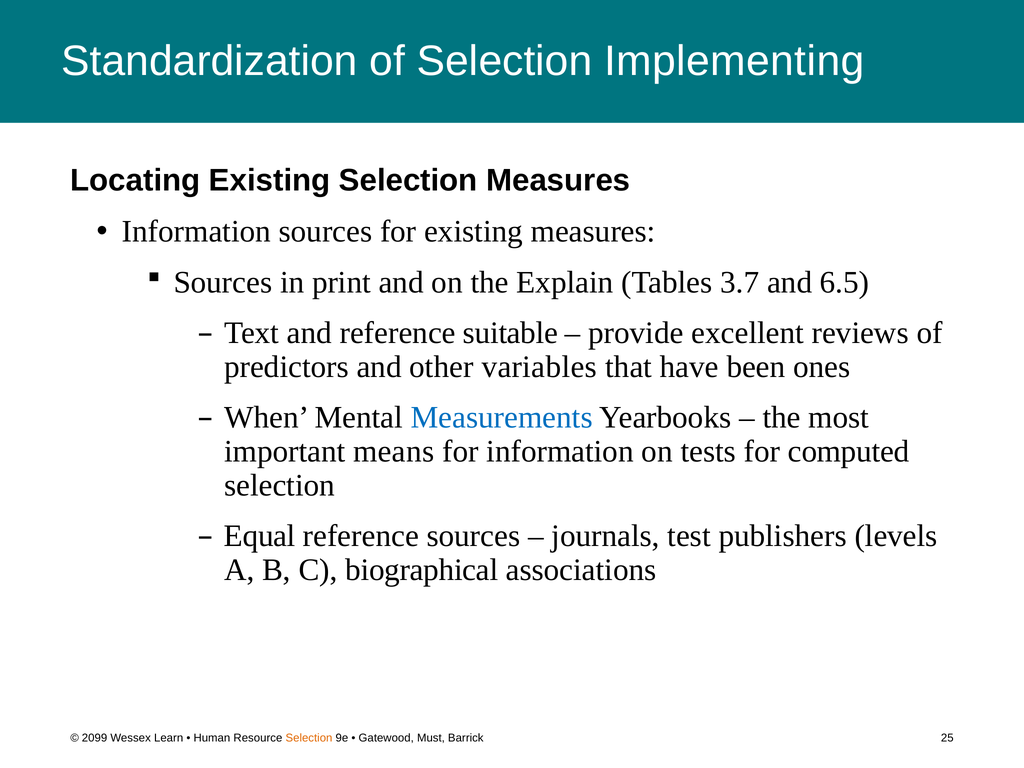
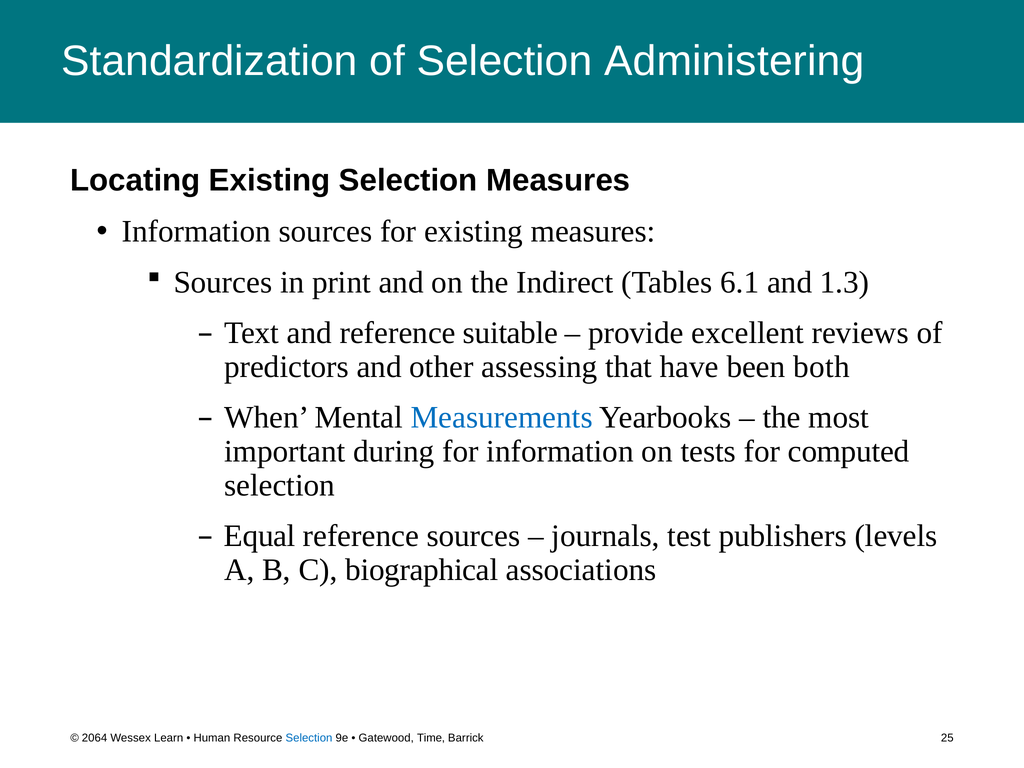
Implementing: Implementing -> Administering
Explain: Explain -> Indirect
3.7: 3.7 -> 6.1
6.5: 6.5 -> 1.3
variables: variables -> assessing
ones: ones -> both
means: means -> during
2099: 2099 -> 2064
Selection at (309, 738) colour: orange -> blue
Must: Must -> Time
